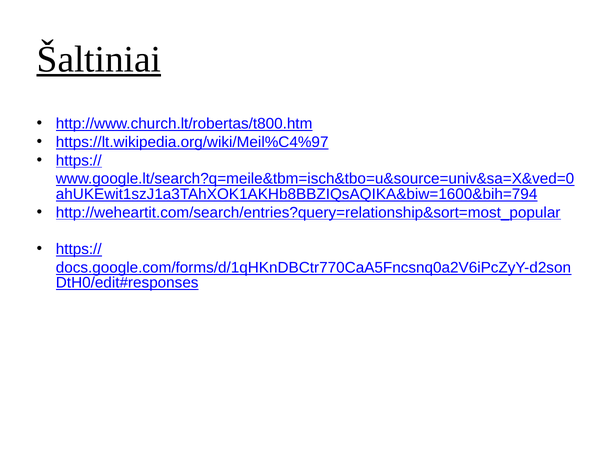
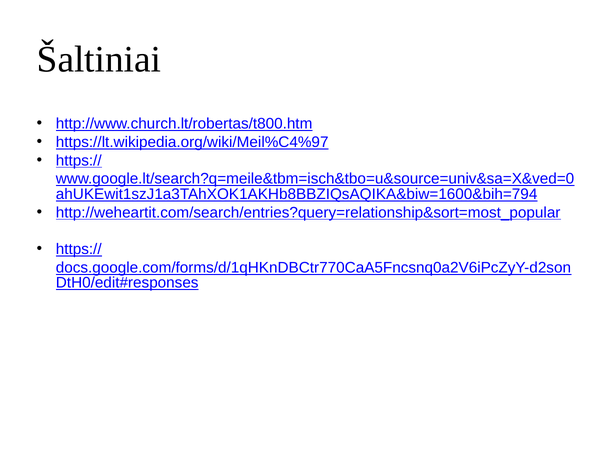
Šaltiniai underline: present -> none
